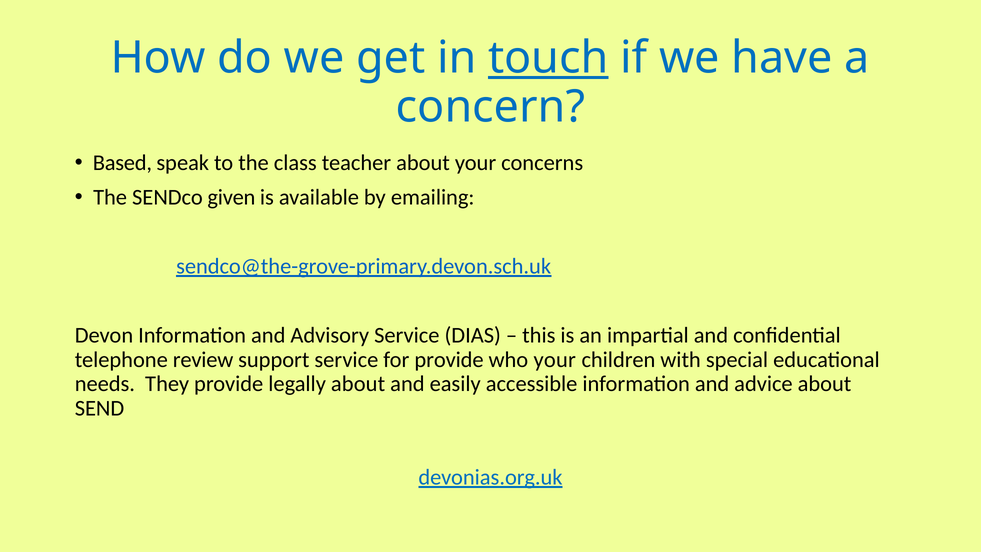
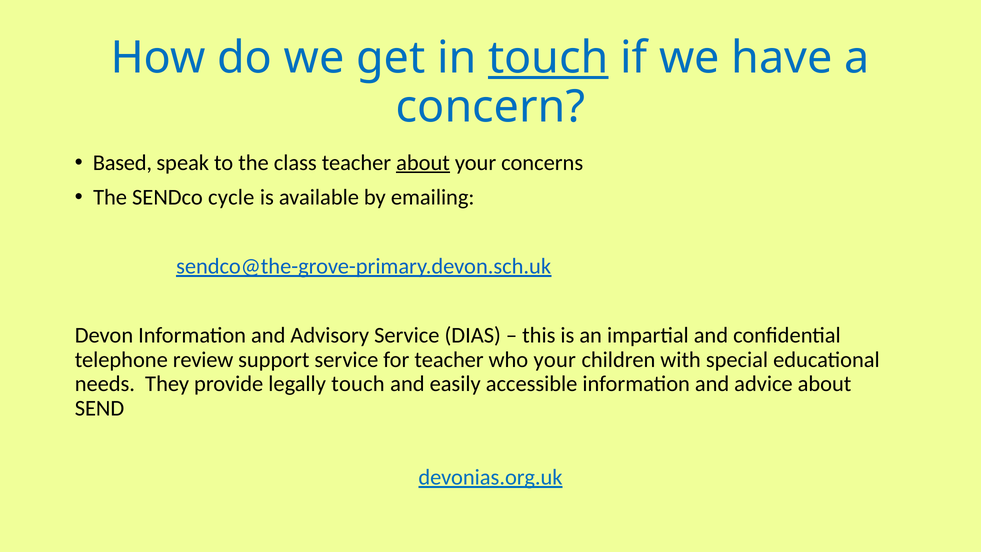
about at (423, 163) underline: none -> present
given: given -> cycle
for provide: provide -> teacher
legally about: about -> touch
